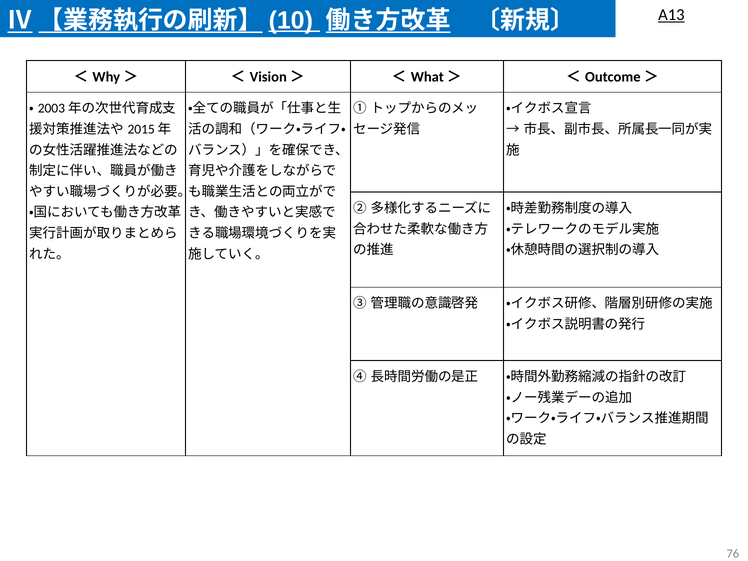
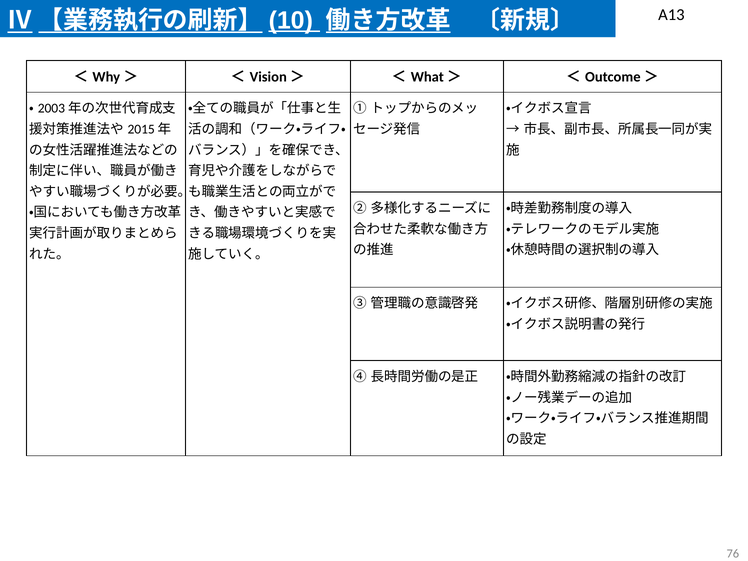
A13 underline: present -> none
